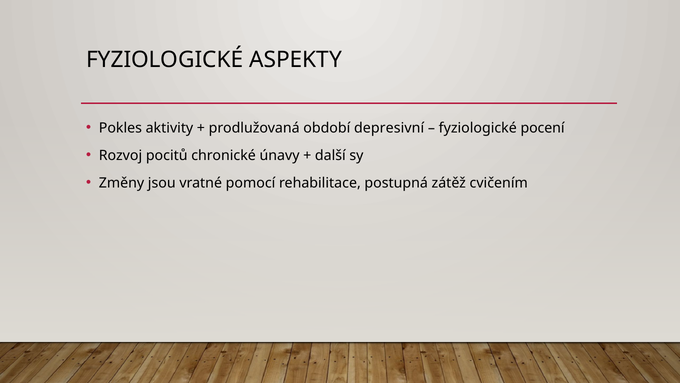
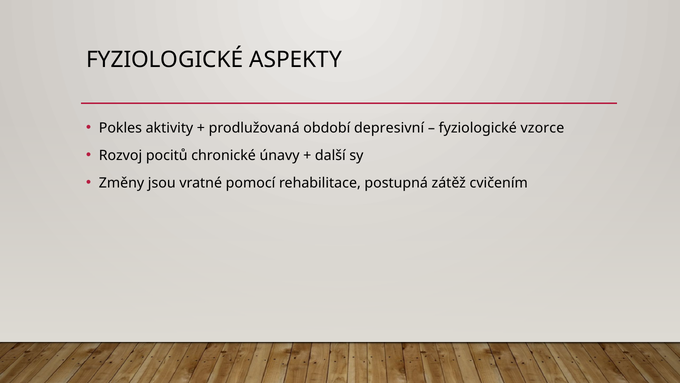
pocení: pocení -> vzorce
